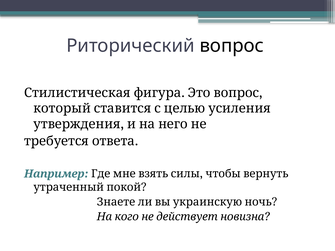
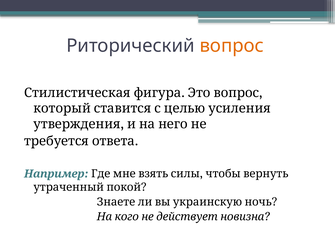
вопрос colour: black -> orange
